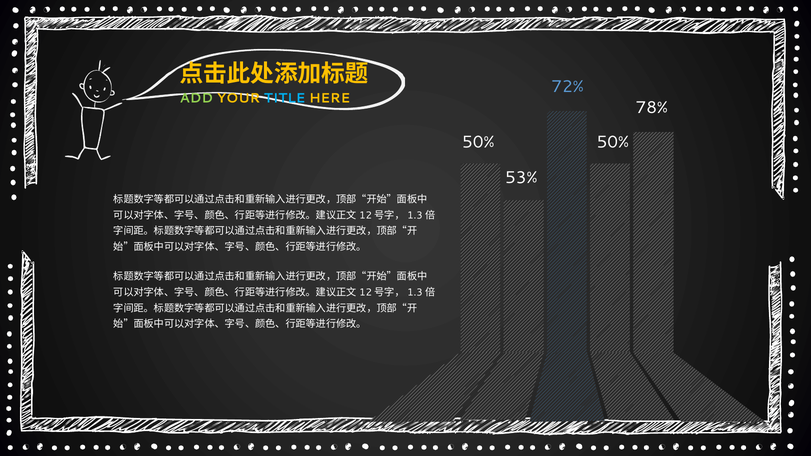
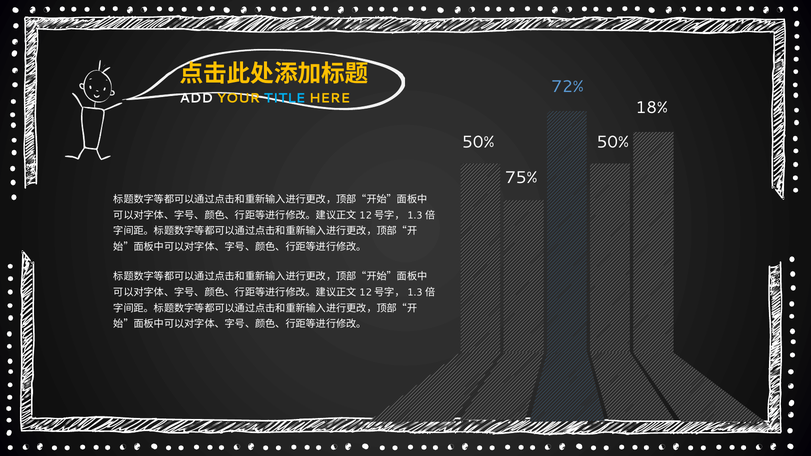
ADD colour: light green -> white
78%: 78% -> 18%
53%: 53% -> 75%
